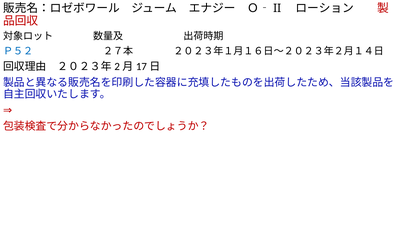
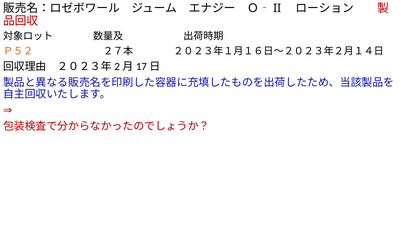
Ｐ５２ colour: blue -> orange
